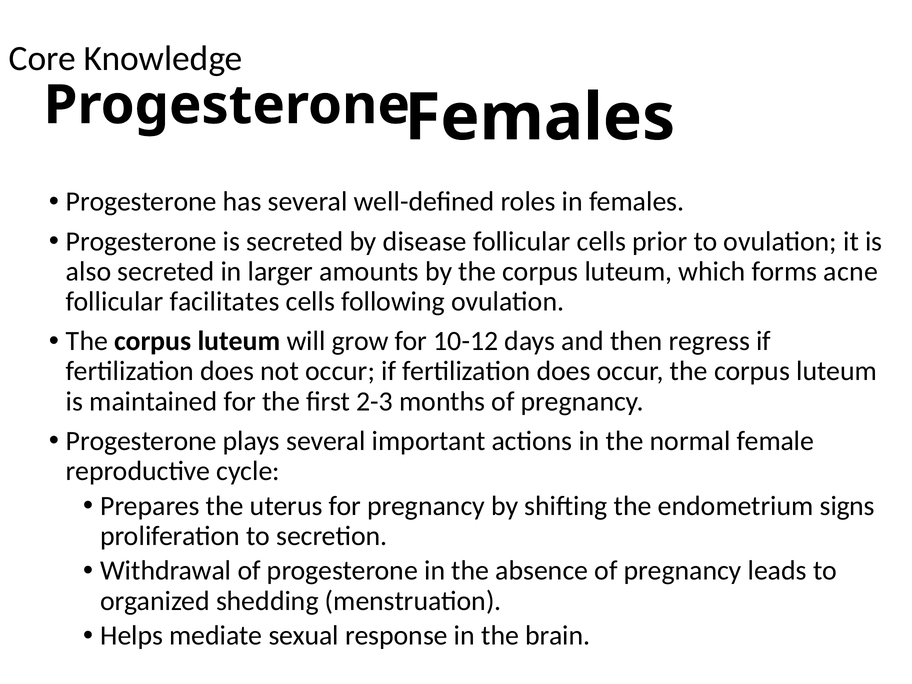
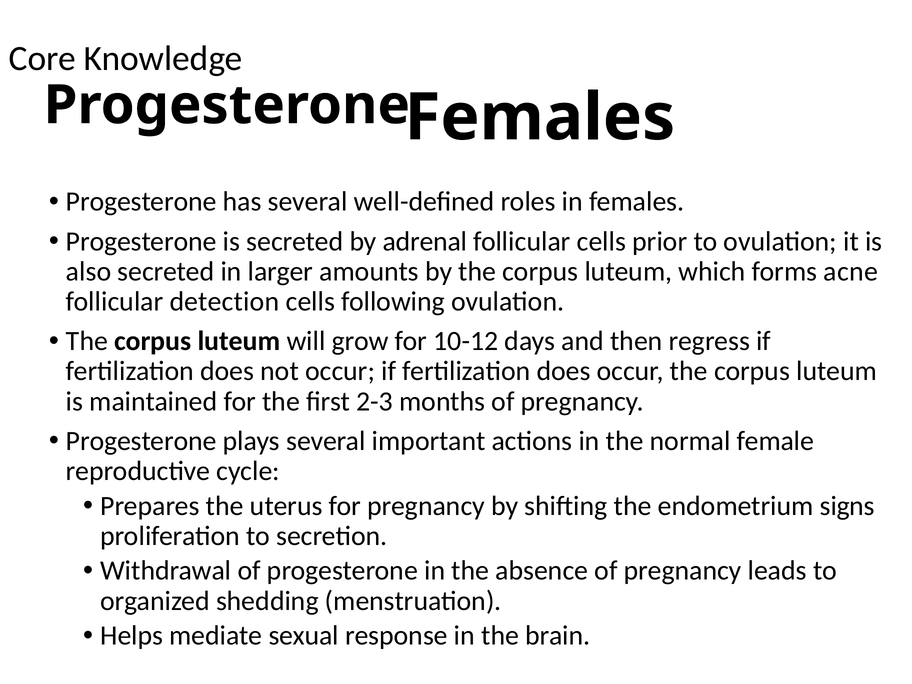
disease: disease -> adrenal
facilitates: facilitates -> detection
